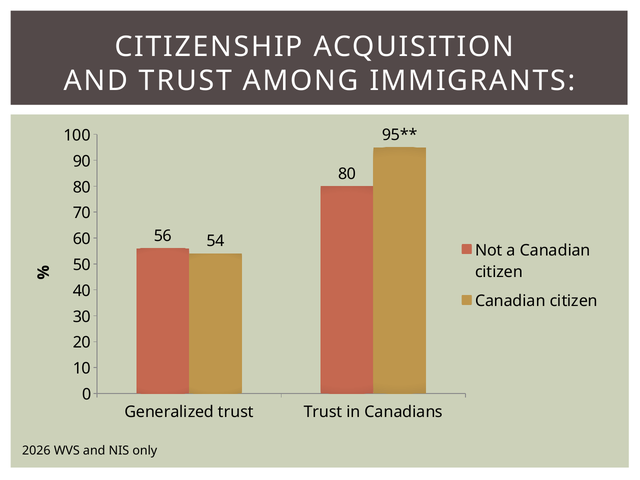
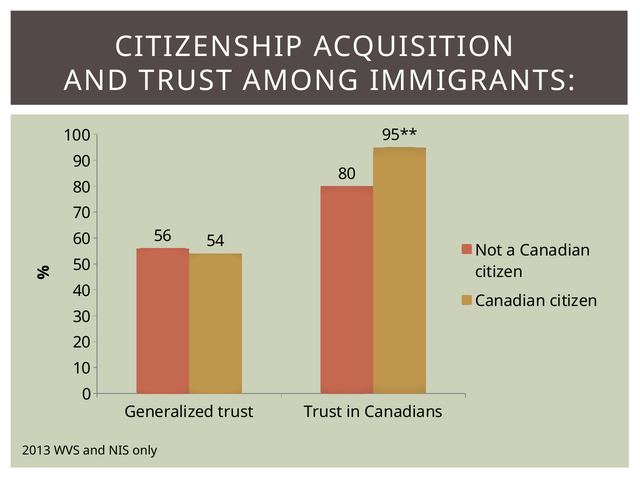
2026: 2026 -> 2013
